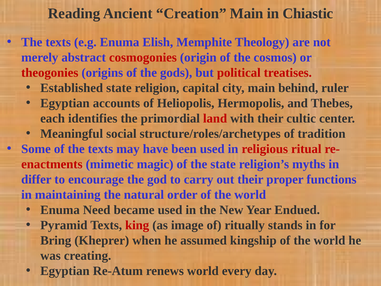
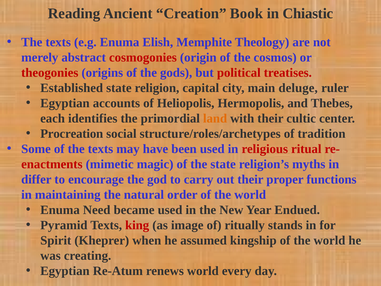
Creation Main: Main -> Book
behind: behind -> deluge
land colour: red -> orange
Meaningful: Meaningful -> Procreation
Bring: Bring -> Spirit
